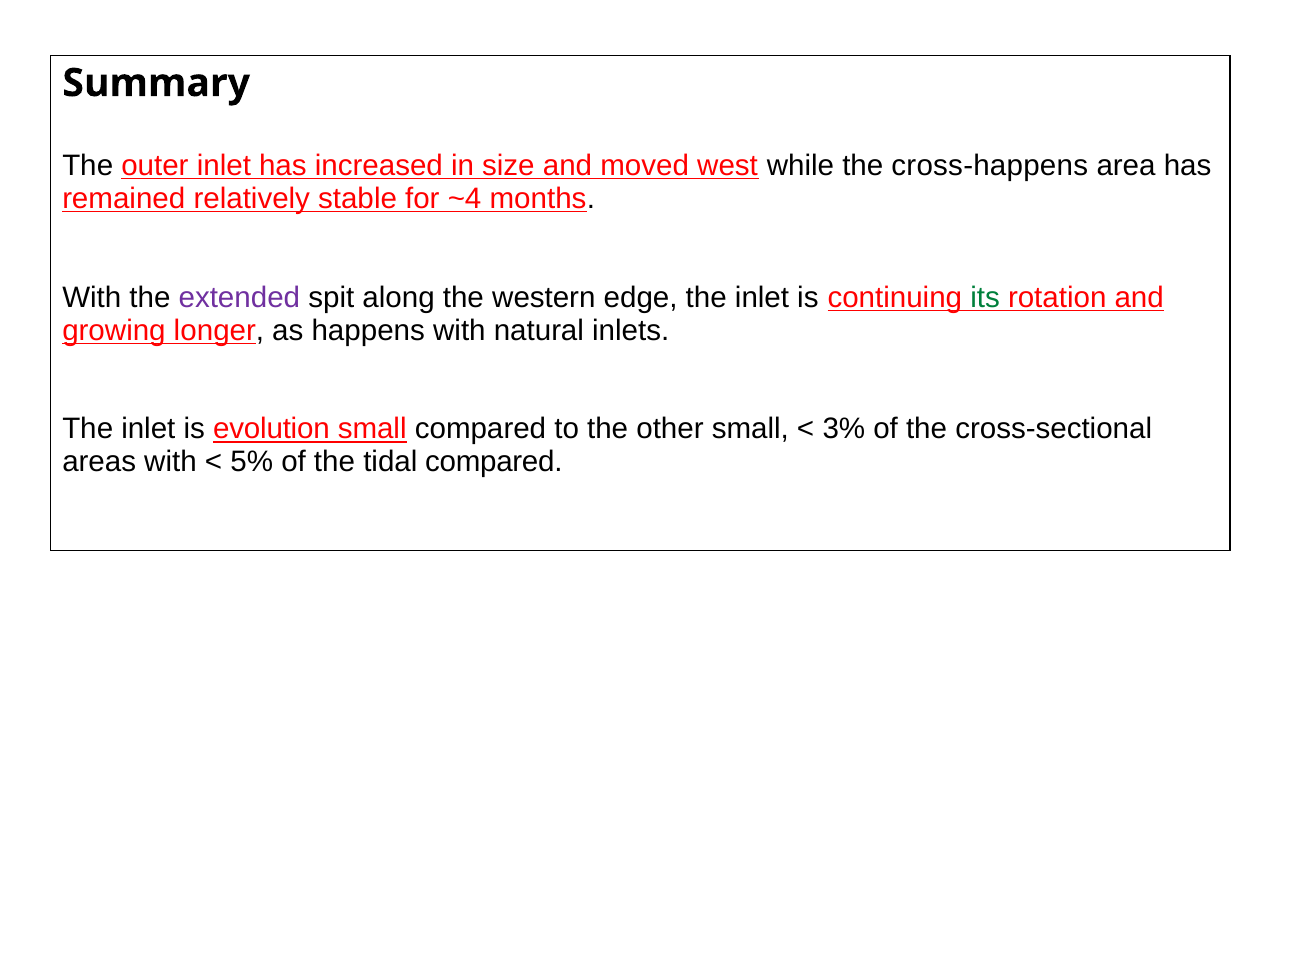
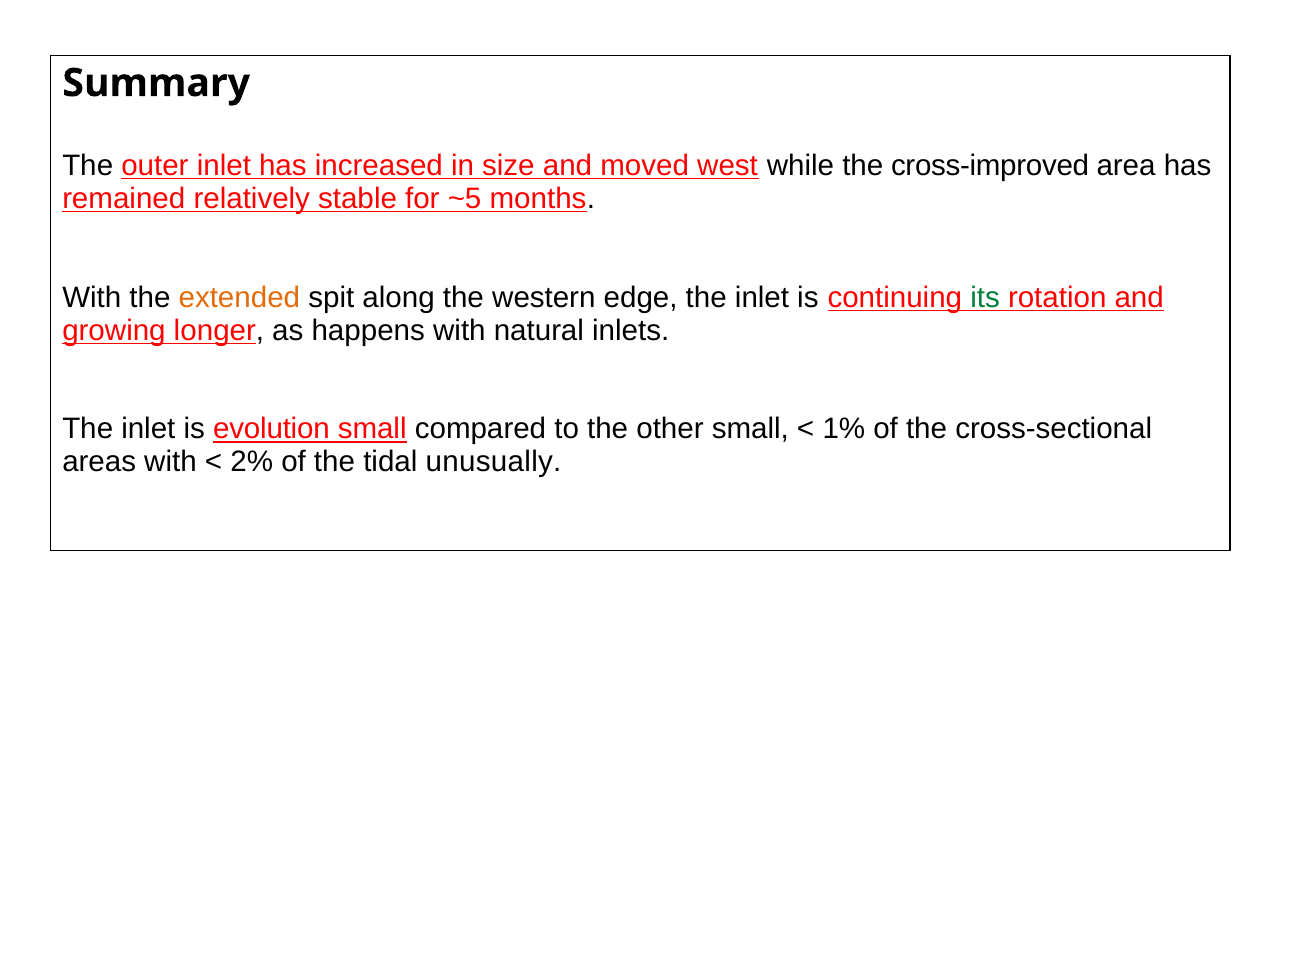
cross-happens: cross-happens -> cross-improved
~4: ~4 -> ~5
extended colour: purple -> orange
3%: 3% -> 1%
5%: 5% -> 2%
tidal compared: compared -> unusually
